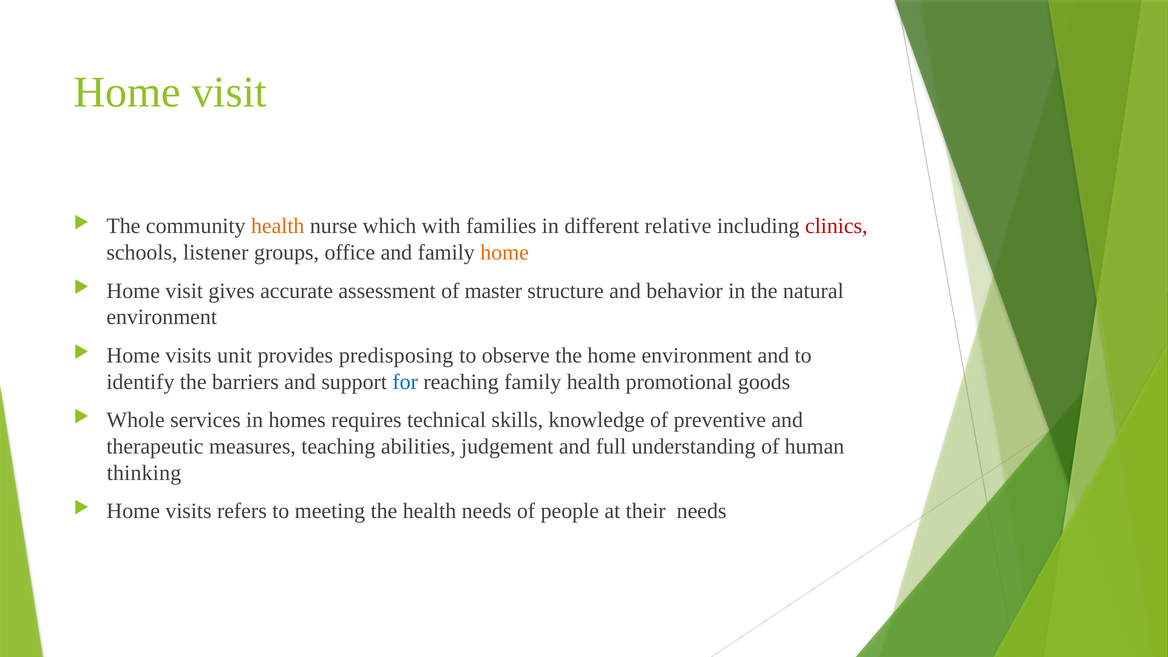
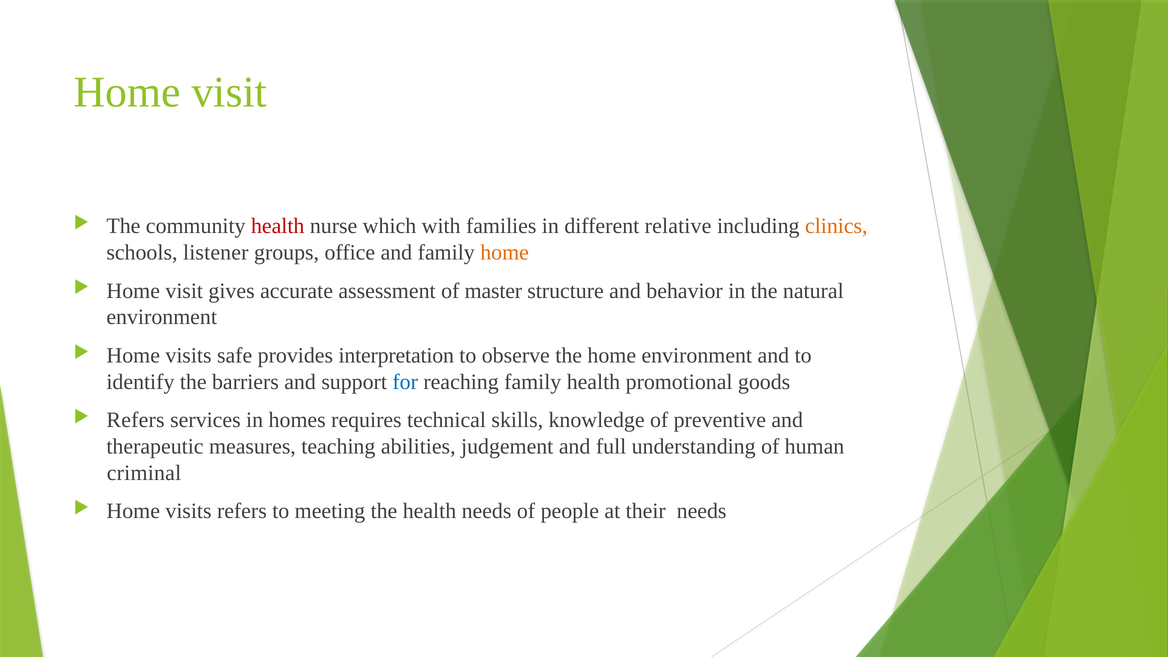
health at (278, 226) colour: orange -> red
clinics colour: red -> orange
unit: unit -> safe
predisposing: predisposing -> interpretation
Whole at (136, 420): Whole -> Refers
thinking: thinking -> criminal
